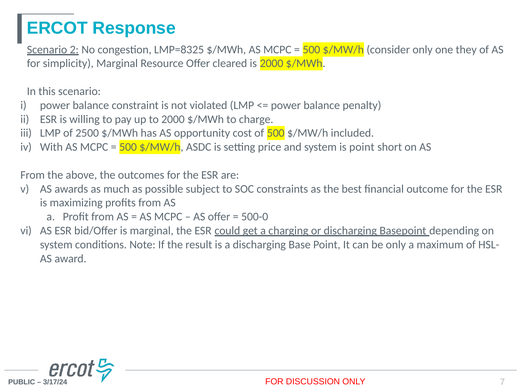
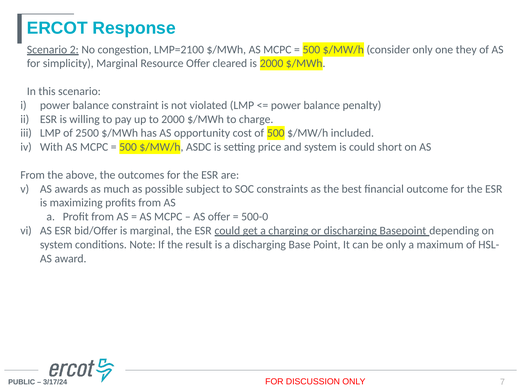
LMP=8325: LMP=8325 -> LMP=2100
is point: point -> could
